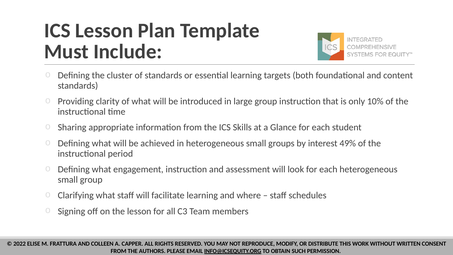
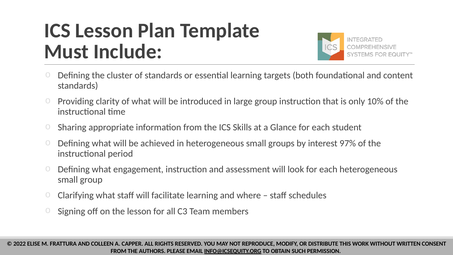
49%: 49% -> 97%
